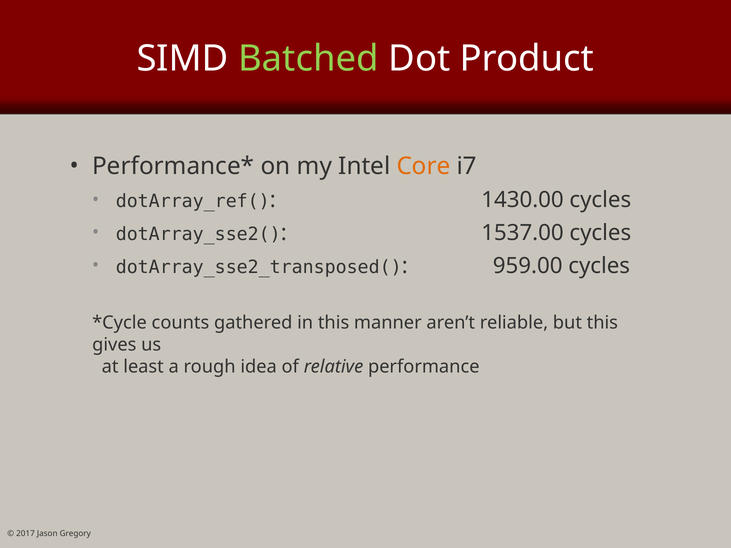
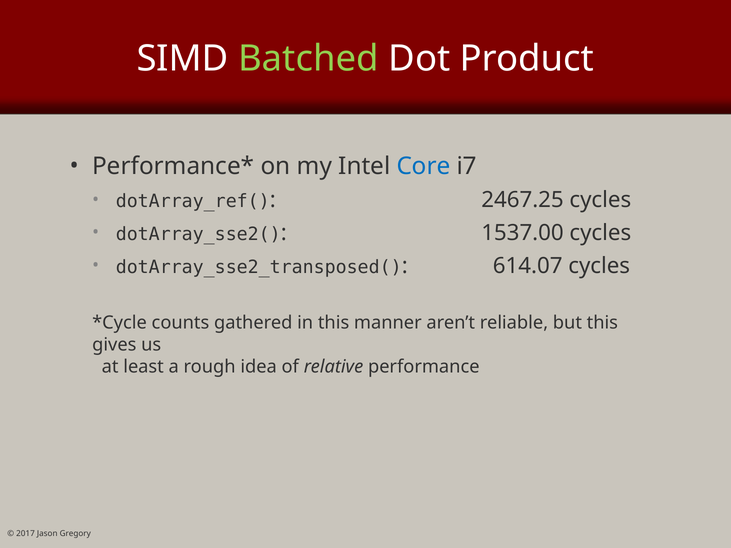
Core colour: orange -> blue
1430.00: 1430.00 -> 2467.25
959.00: 959.00 -> 614.07
